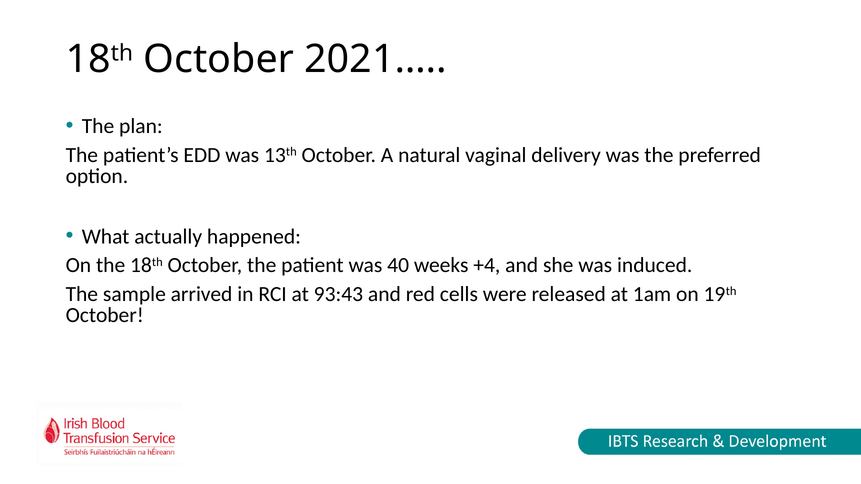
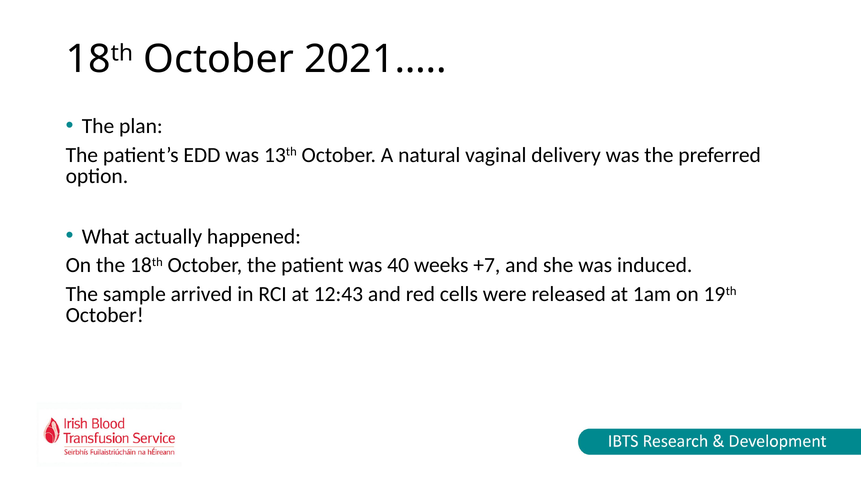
+4: +4 -> +7
93:43: 93:43 -> 12:43
